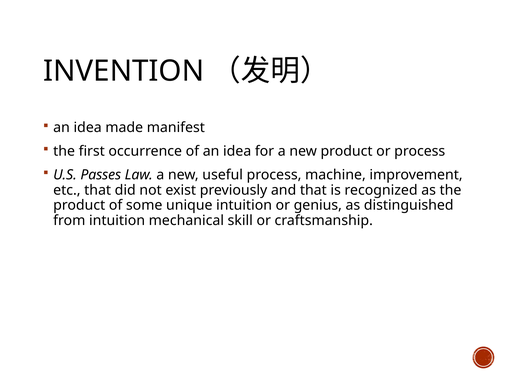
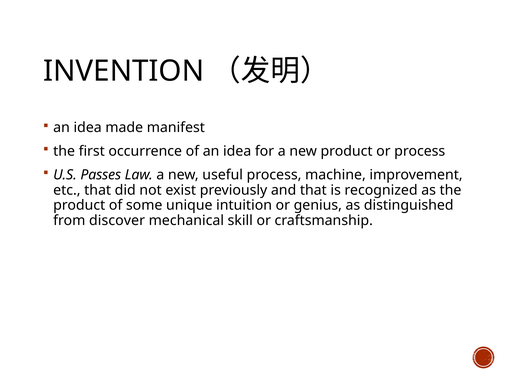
from intuition: intuition -> discover
